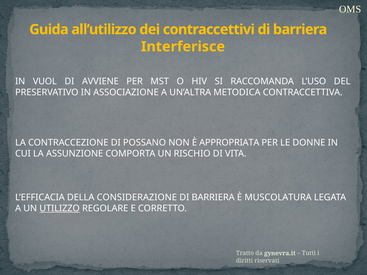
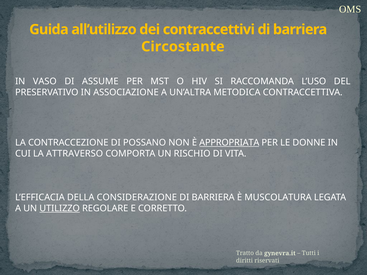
Interferisce: Interferisce -> Circostante
VUOL: VUOL -> VASO
AVVIENE: AVVIENE -> ASSUME
APPROPRIATA underline: none -> present
ASSUNZIONE: ASSUNZIONE -> ATTRAVERSO
